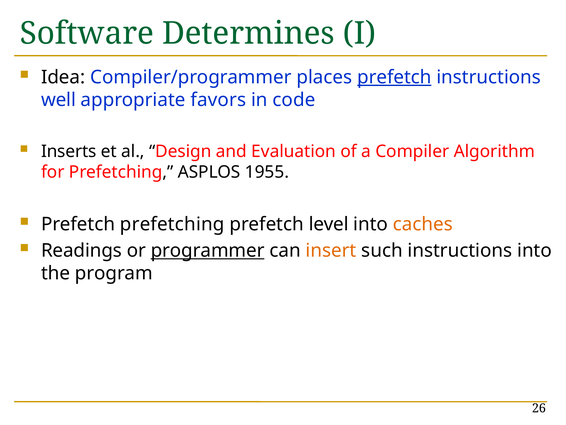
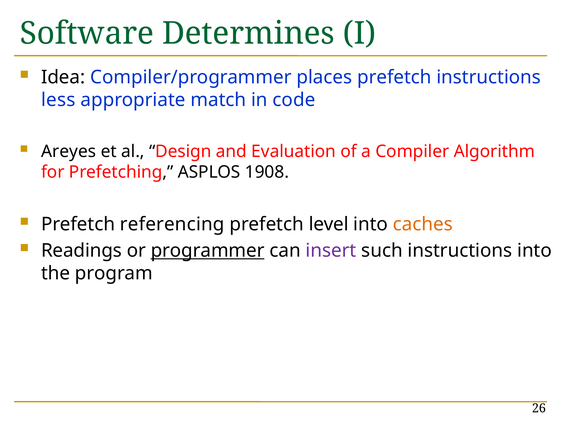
prefetch at (394, 77) underline: present -> none
well: well -> less
favors: favors -> match
Inserts: Inserts -> Areyes
1955: 1955 -> 1908
Prefetch prefetching: prefetching -> referencing
insert colour: orange -> purple
